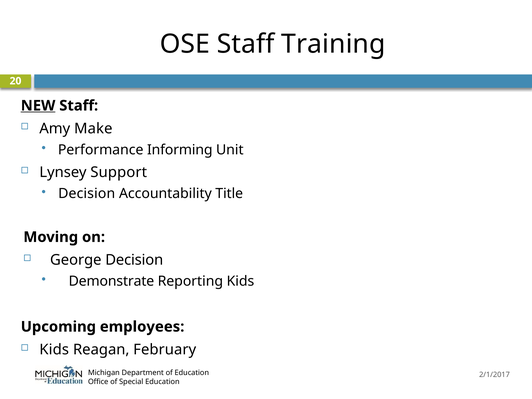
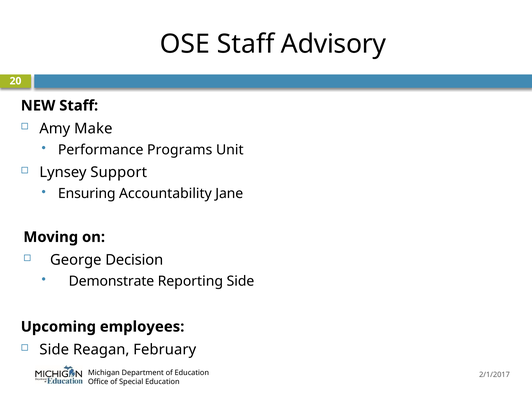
Training: Training -> Advisory
NEW underline: present -> none
Informing: Informing -> Programs
Decision at (87, 194): Decision -> Ensuring
Title: Title -> Jane
Reporting Kids: Kids -> Side
Kids at (54, 350): Kids -> Side
